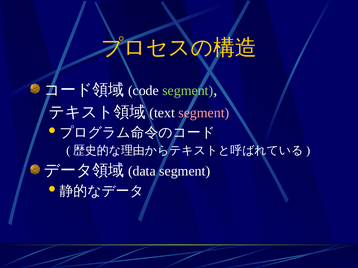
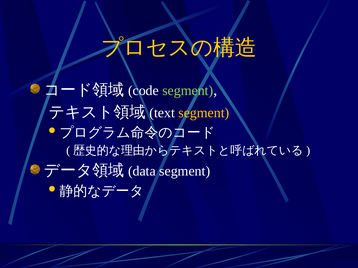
segment at (204, 113) colour: pink -> yellow
